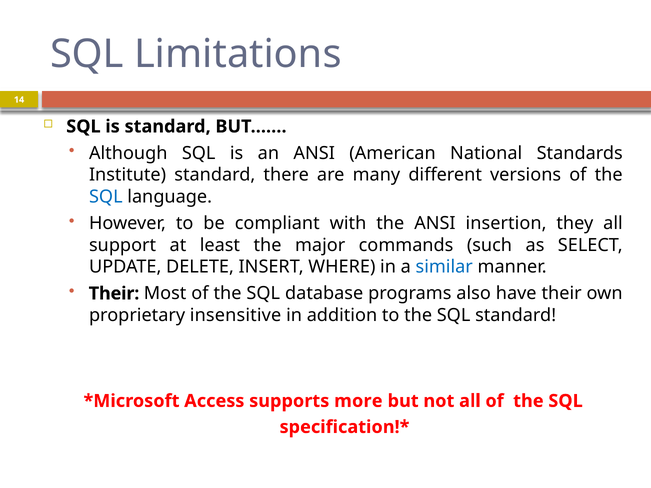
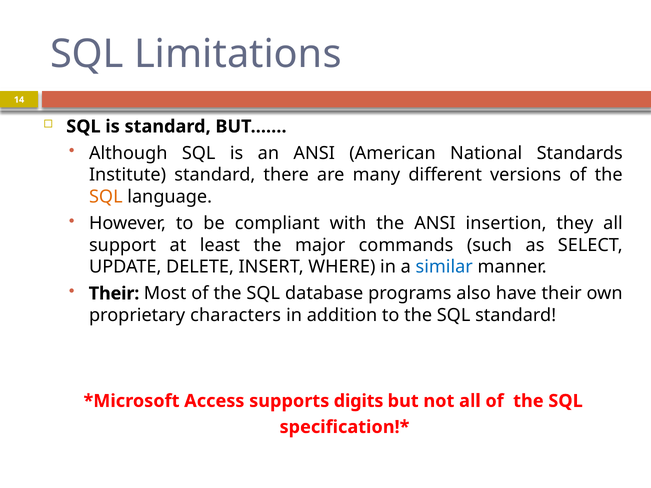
SQL at (106, 197) colour: blue -> orange
insensitive: insensitive -> characters
more: more -> digits
